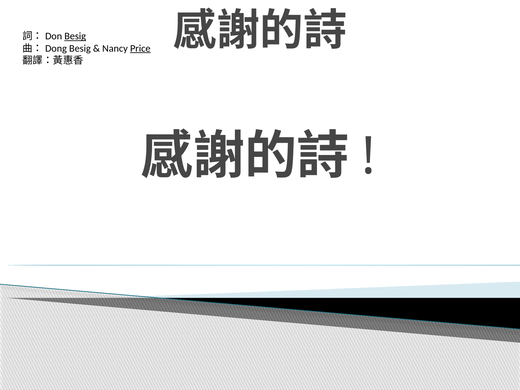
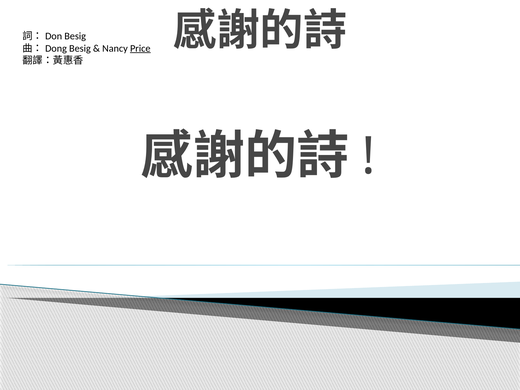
Besig at (75, 36) underline: present -> none
